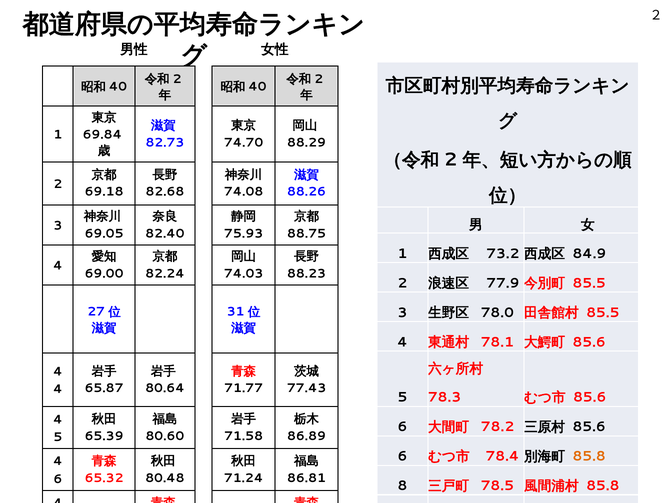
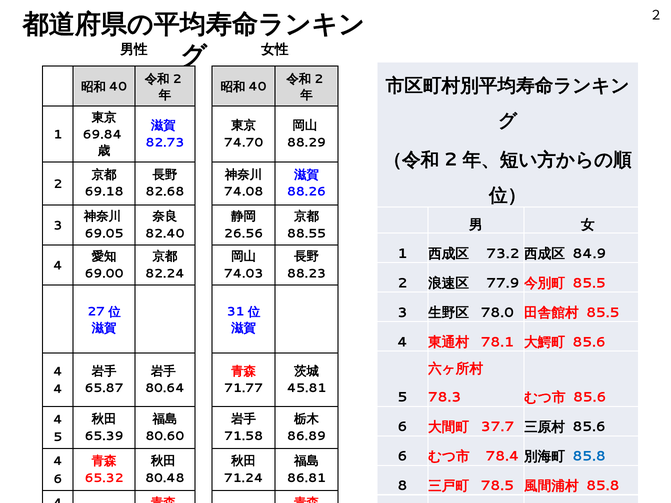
75.93: 75.93 -> 26.56
88.75: 88.75 -> 88.55
77.43: 77.43 -> 45.81
78.2: 78.2 -> 37.7
85.8 at (589, 457) colour: orange -> blue
